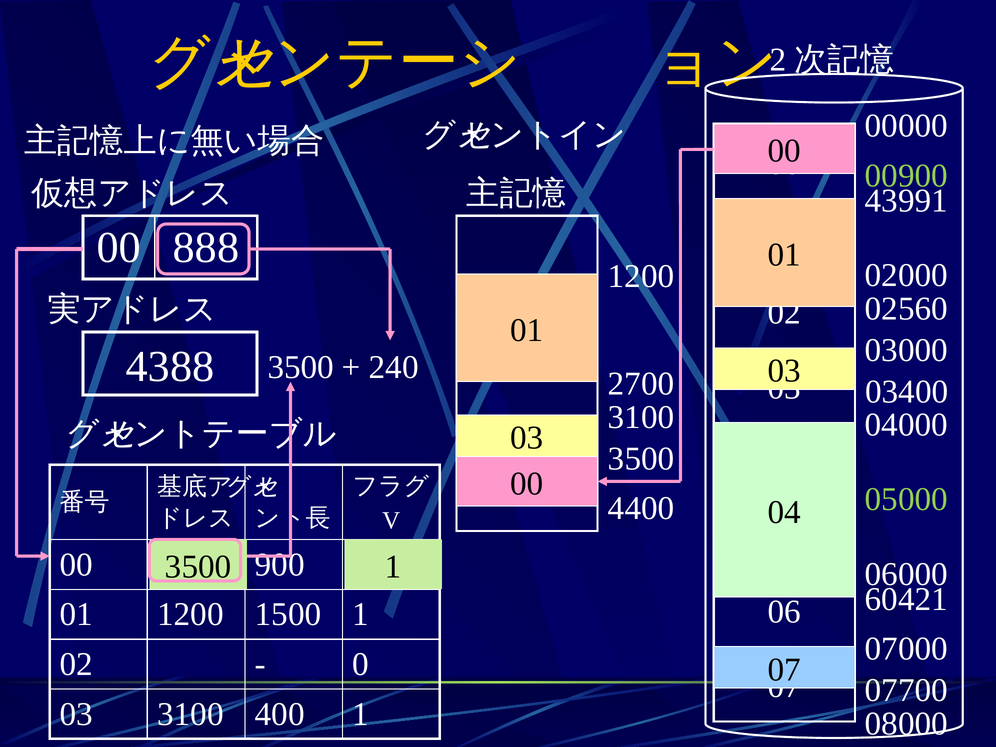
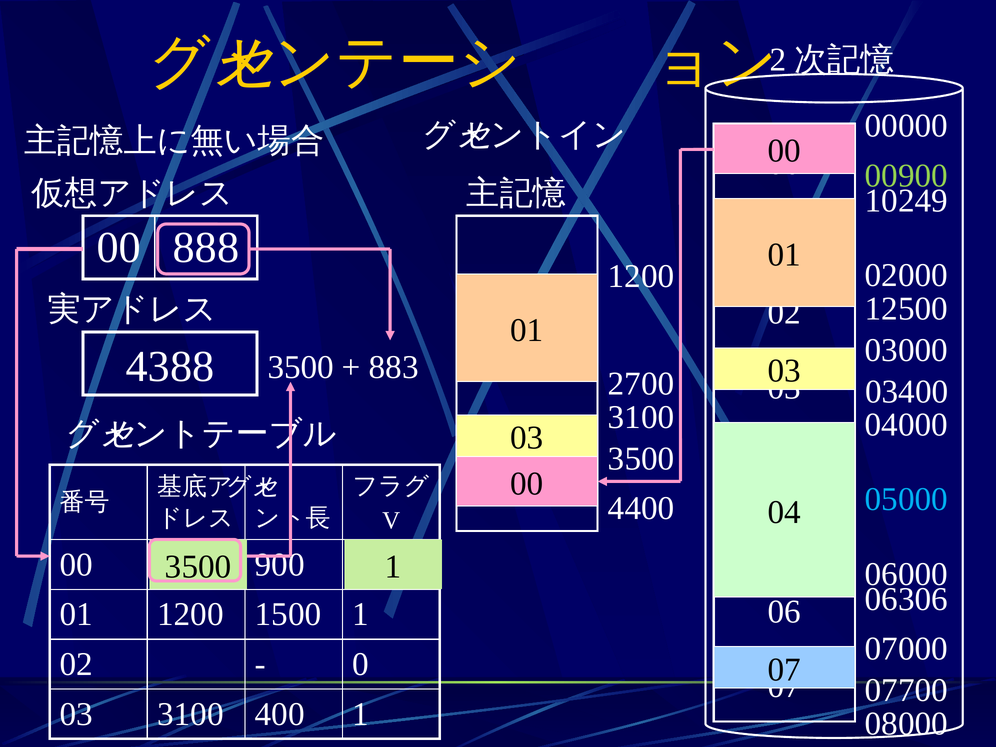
43991: 43991 -> 10249
02560: 02560 -> 12500
240: 240 -> 883
05000 colour: light green -> light blue
60421: 60421 -> 06306
